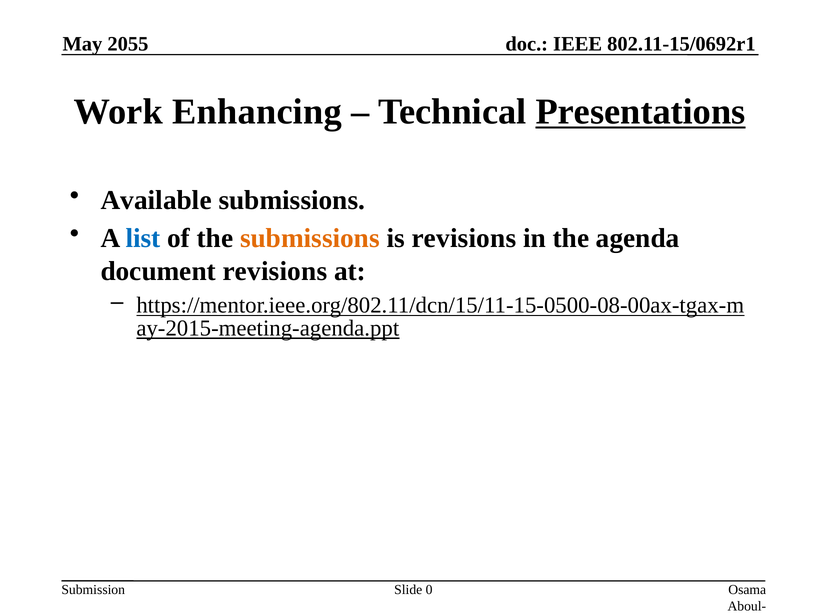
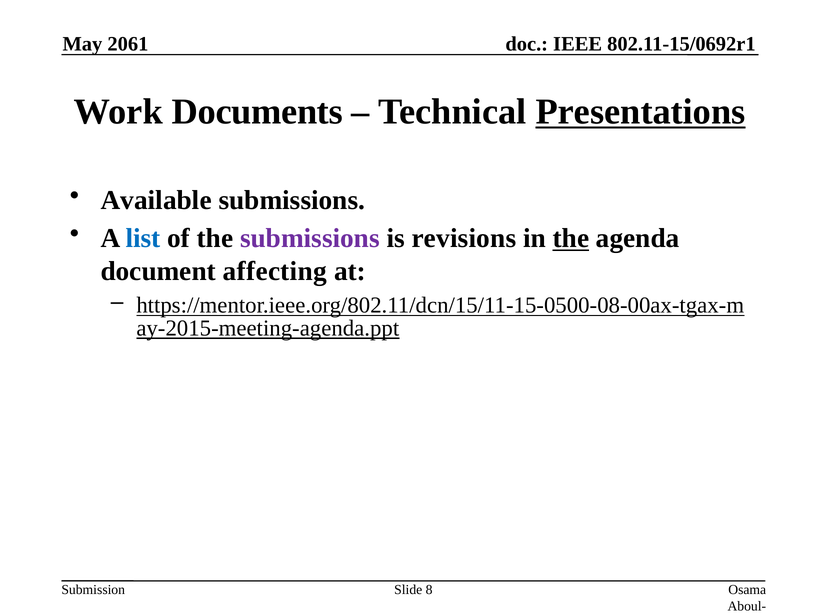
2055: 2055 -> 2061
Enhancing: Enhancing -> Documents
submissions at (310, 238) colour: orange -> purple
the at (571, 238) underline: none -> present
document revisions: revisions -> affecting
0: 0 -> 8
